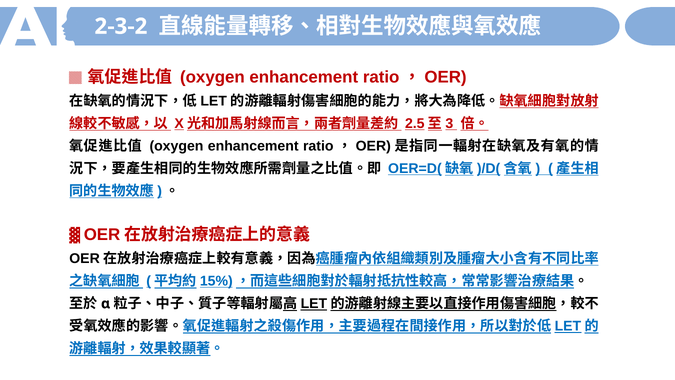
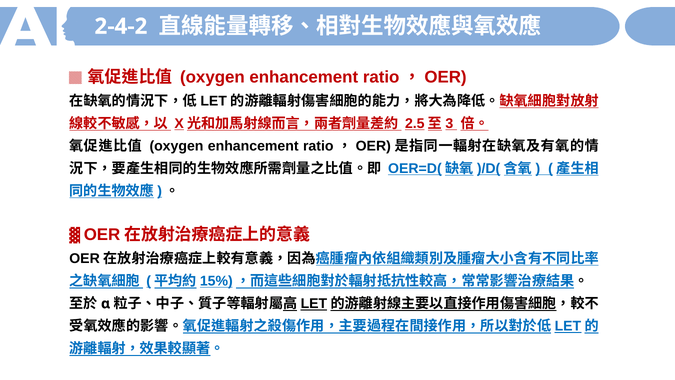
2-3-2: 2-3-2 -> 2-4-2
